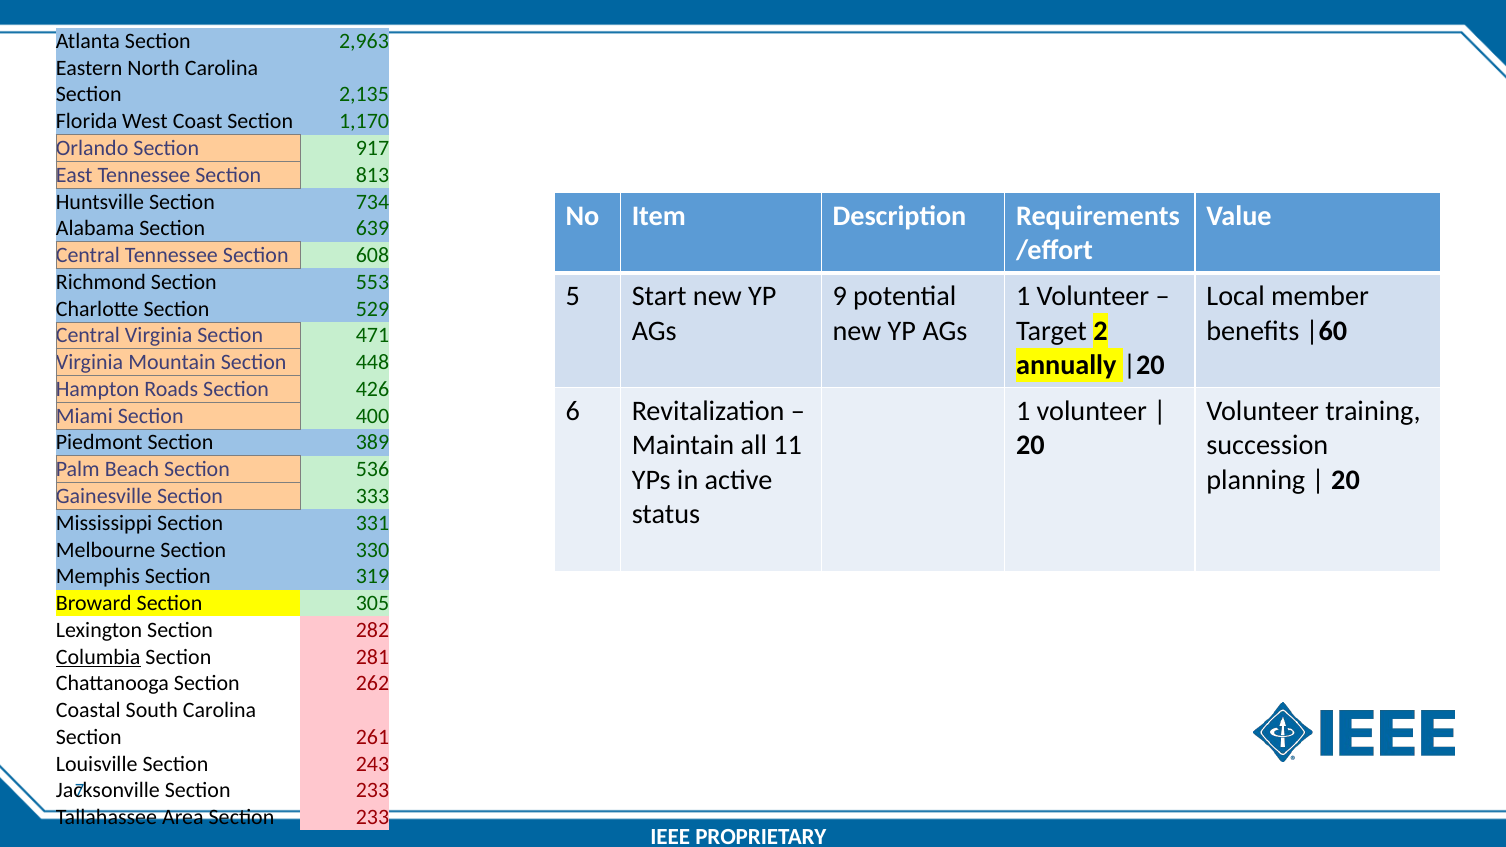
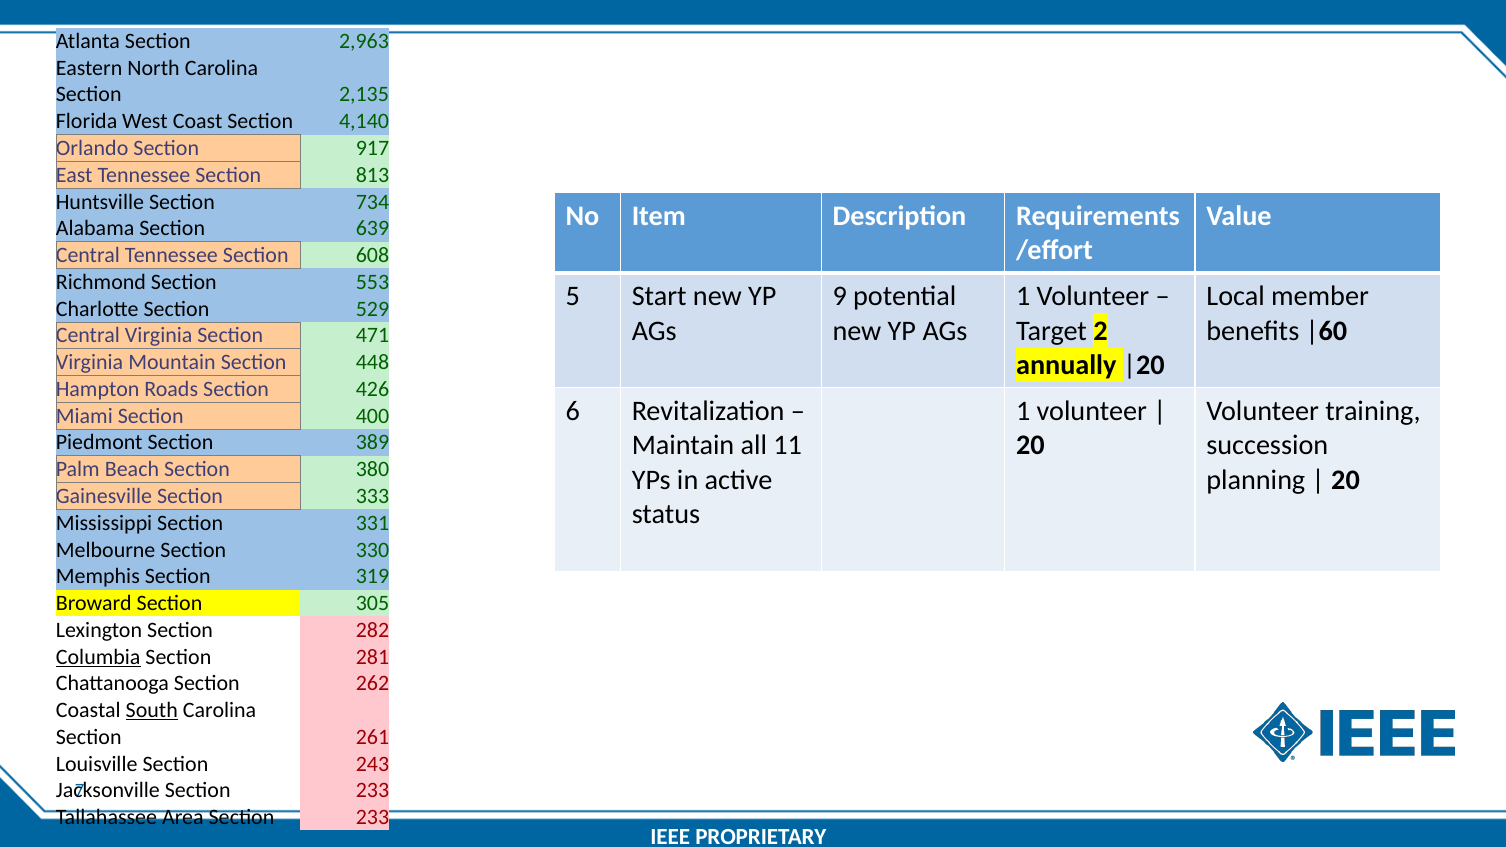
1,170: 1,170 -> 4,140
536: 536 -> 380
South underline: none -> present
